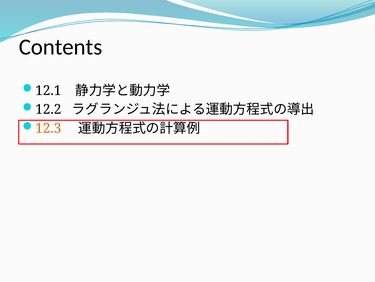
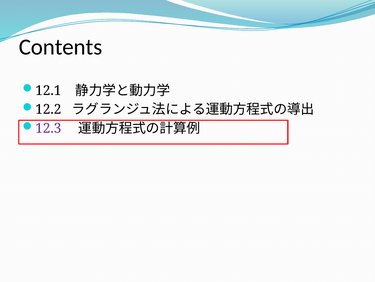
12.3 colour: orange -> purple
